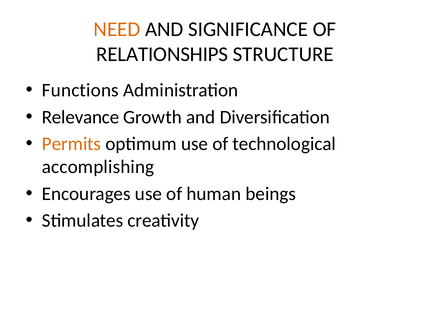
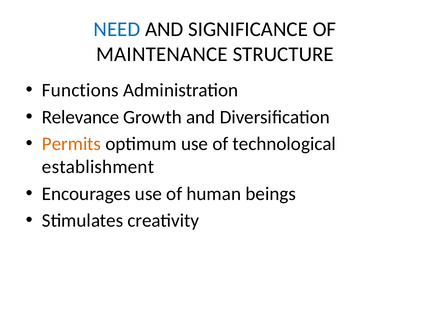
NEED colour: orange -> blue
RELATIONSHIPS: RELATIONSHIPS -> MAINTENANCE
accomplishing: accomplishing -> establishment
